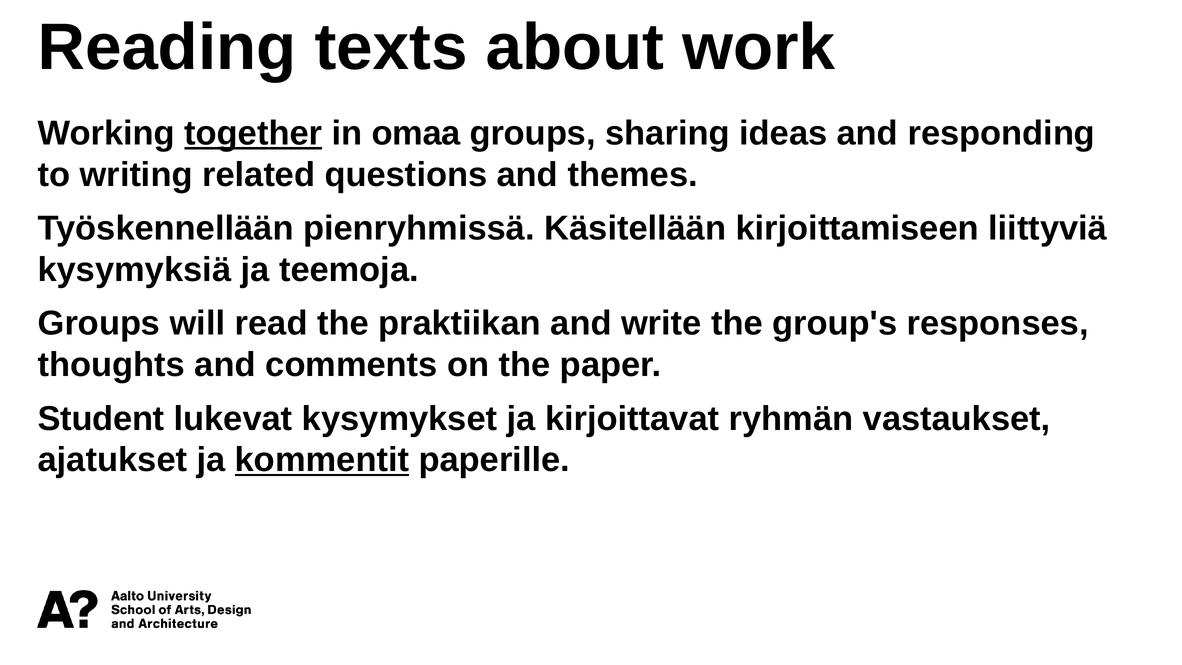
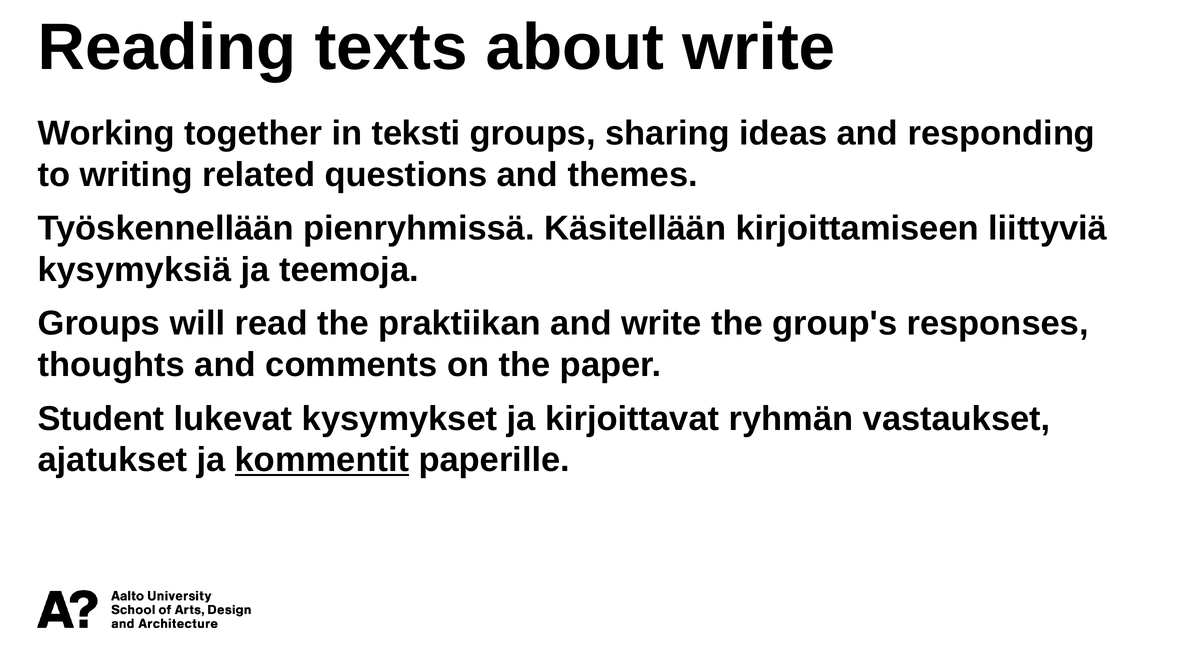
about work: work -> write
together underline: present -> none
omaa: omaa -> teksti
